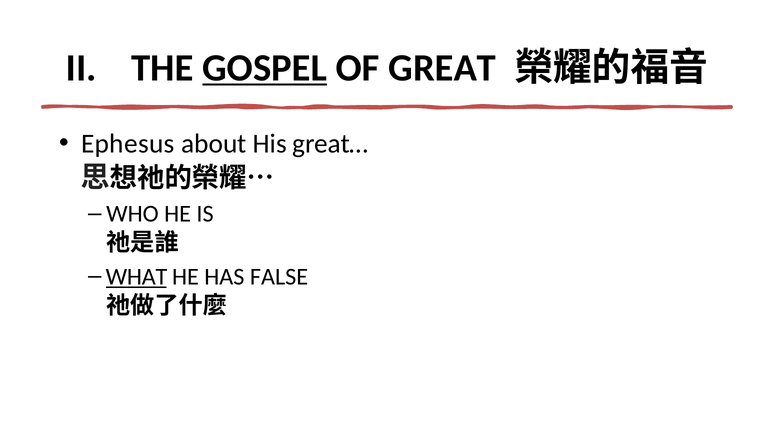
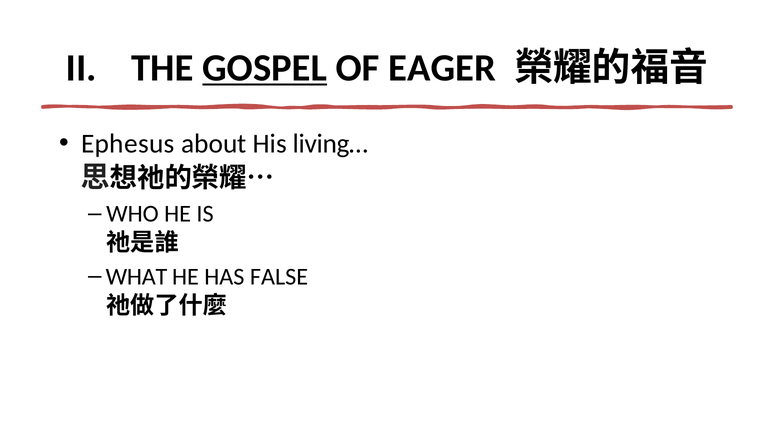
GREAT: GREAT -> EAGER
great…: great… -> living…
WHAT underline: present -> none
